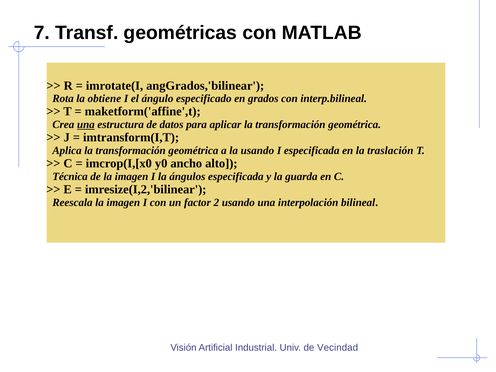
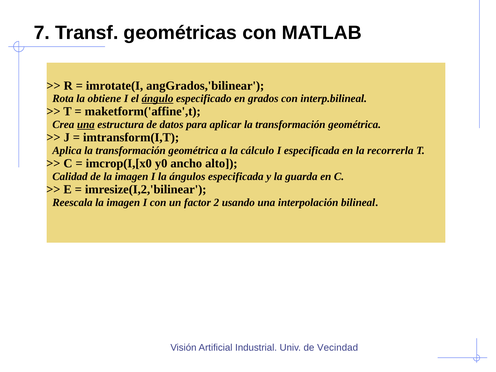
ángulo underline: none -> present
la usando: usando -> cálculo
traslación: traslación -> recorrerla
Técnica: Técnica -> Calidad
